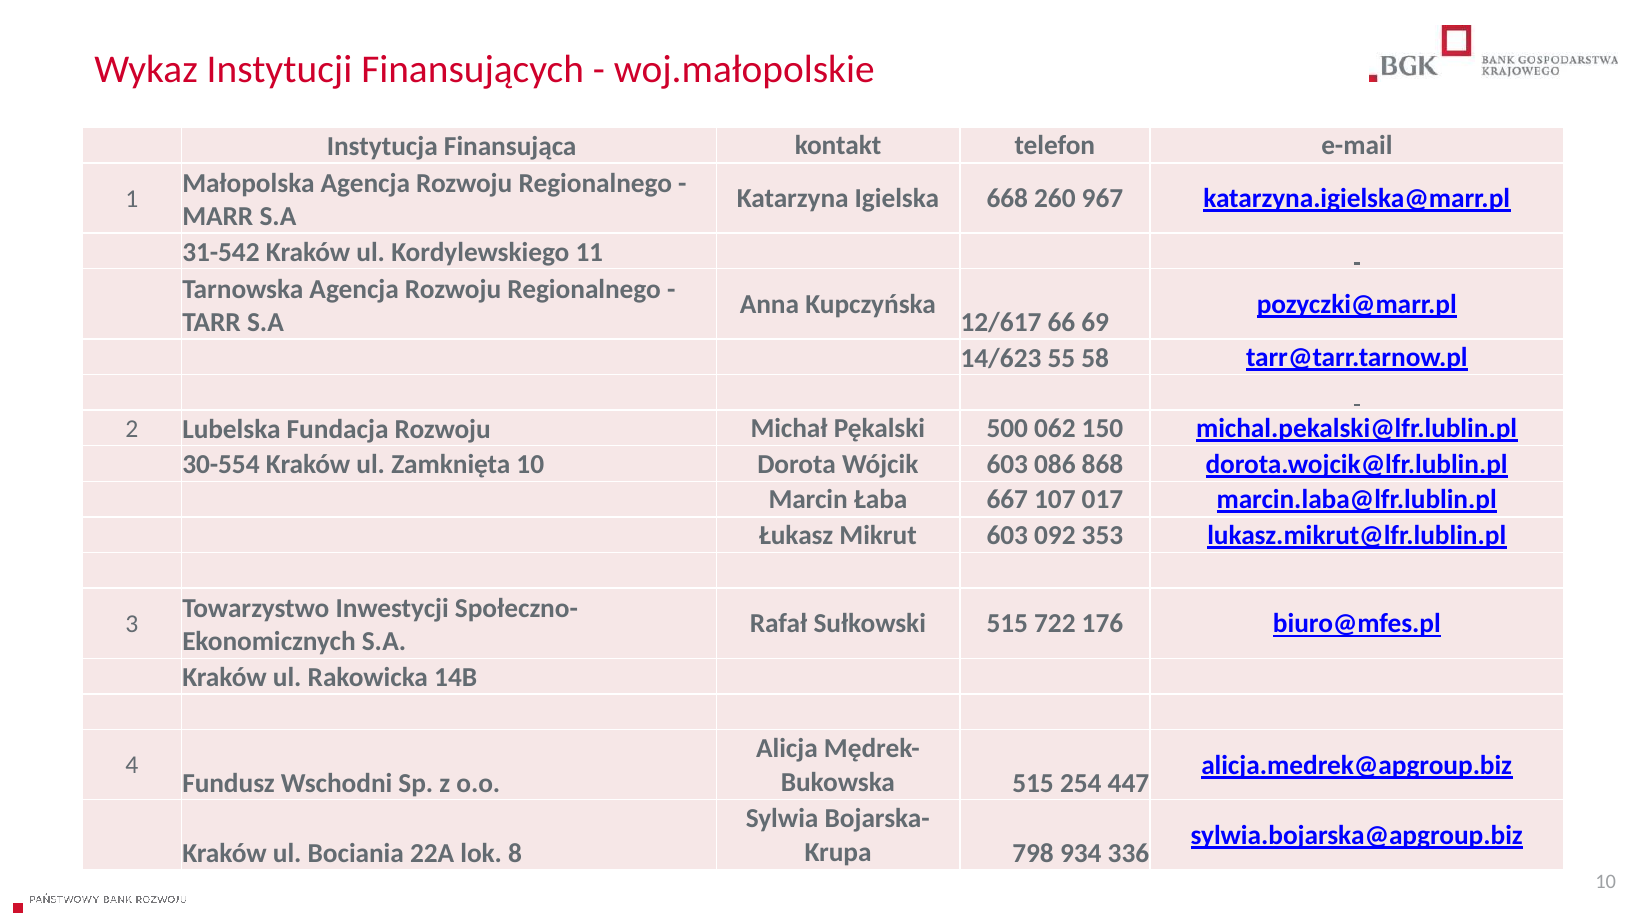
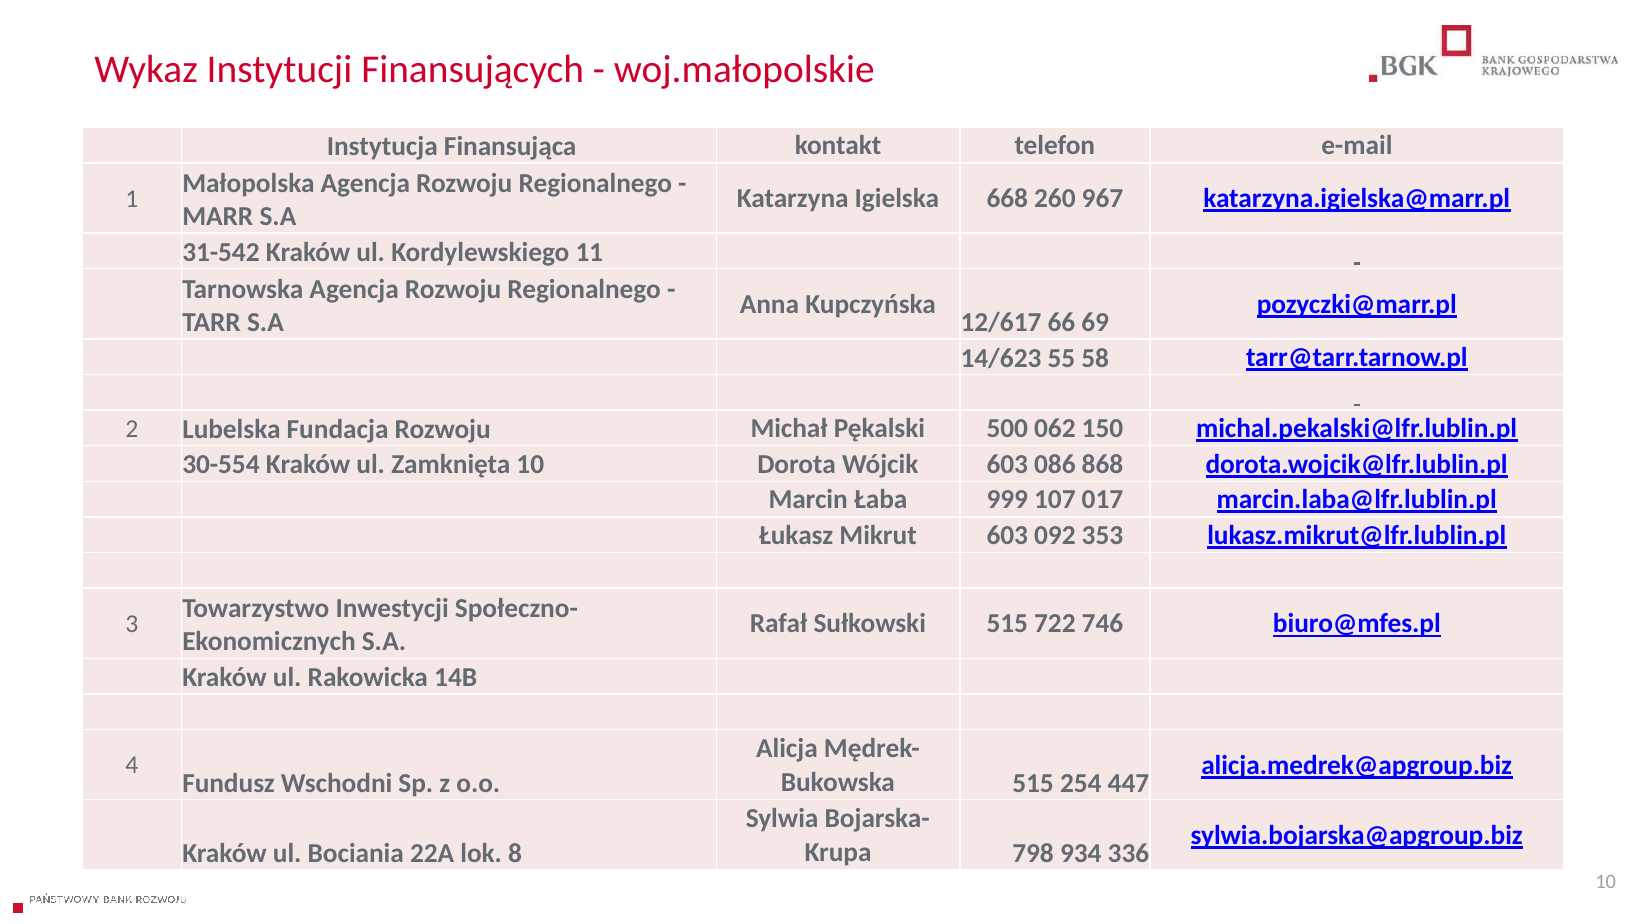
667: 667 -> 999
176: 176 -> 746
